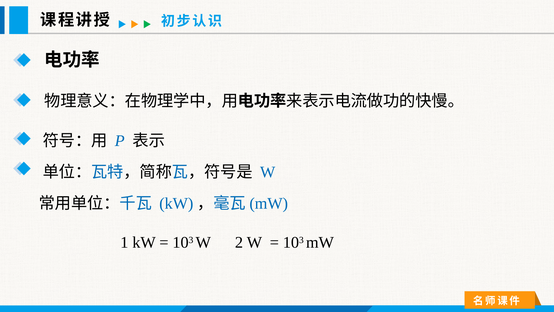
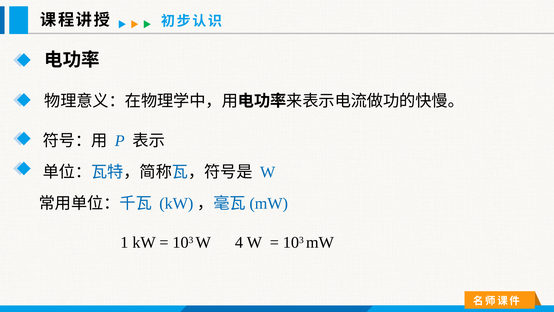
2: 2 -> 4
